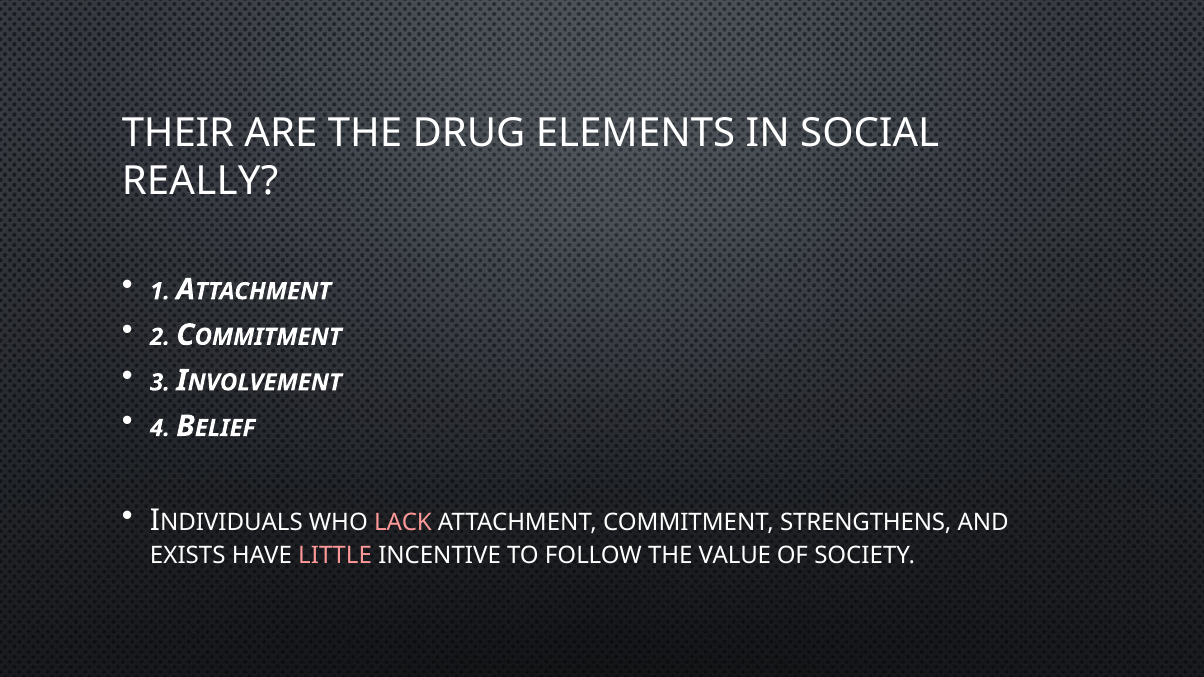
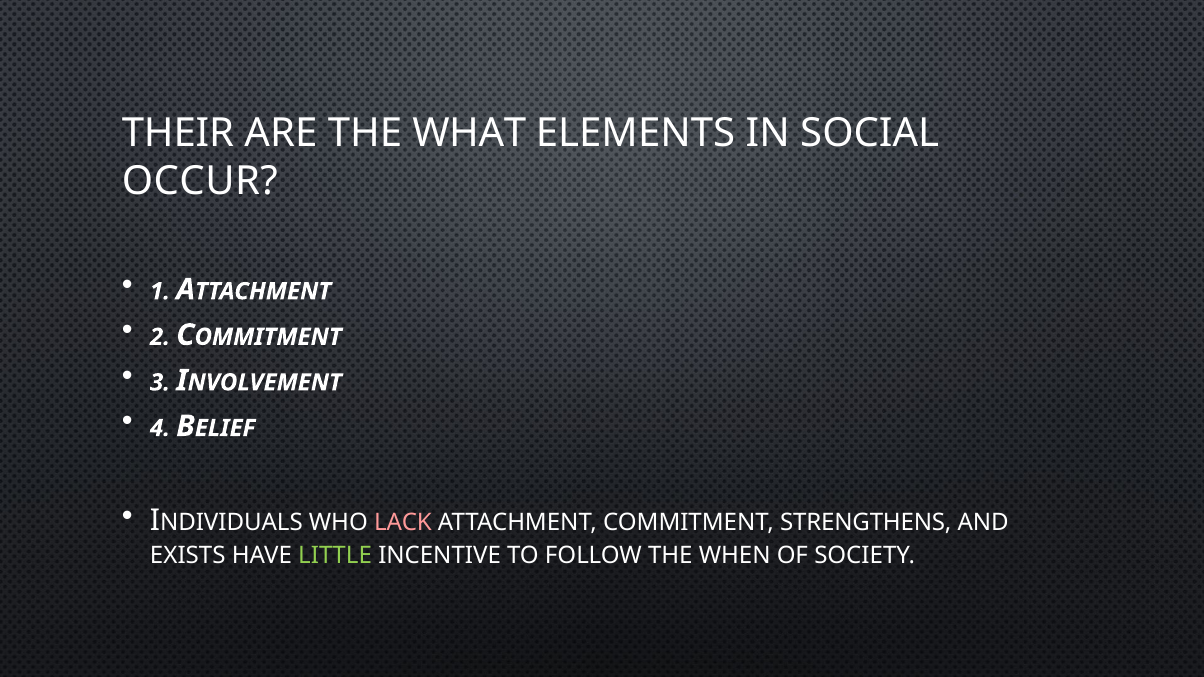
DRUG: DRUG -> WHAT
REALLY: REALLY -> OCCUR
LITTLE colour: pink -> light green
VALUE: VALUE -> WHEN
